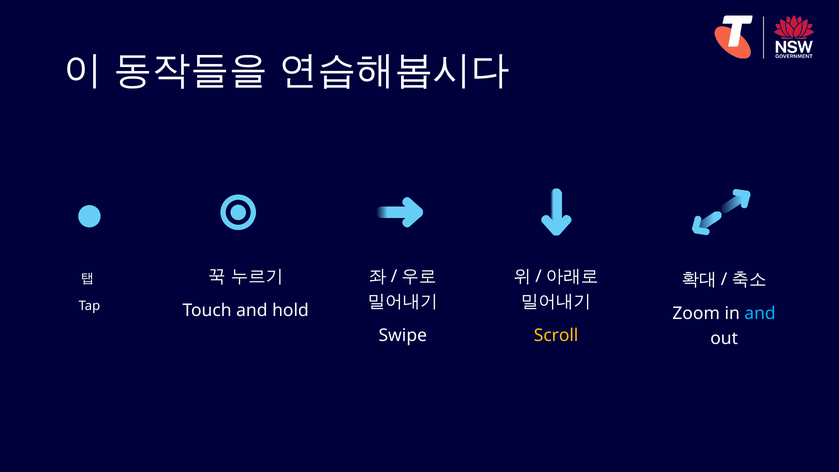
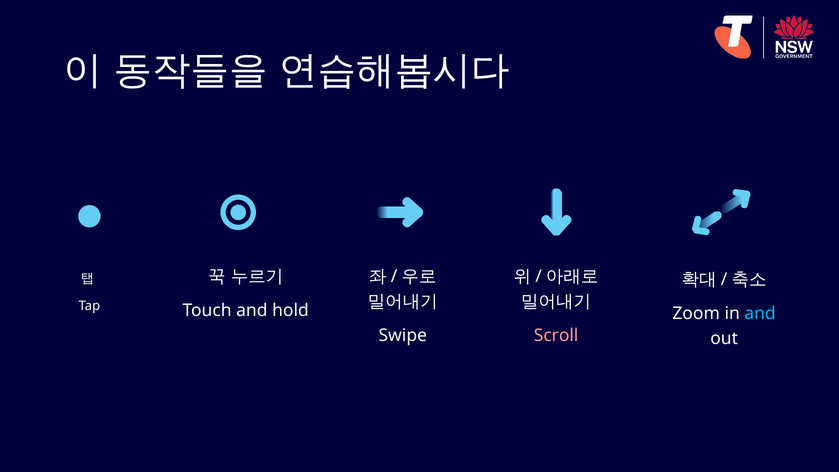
Scroll colour: yellow -> pink
